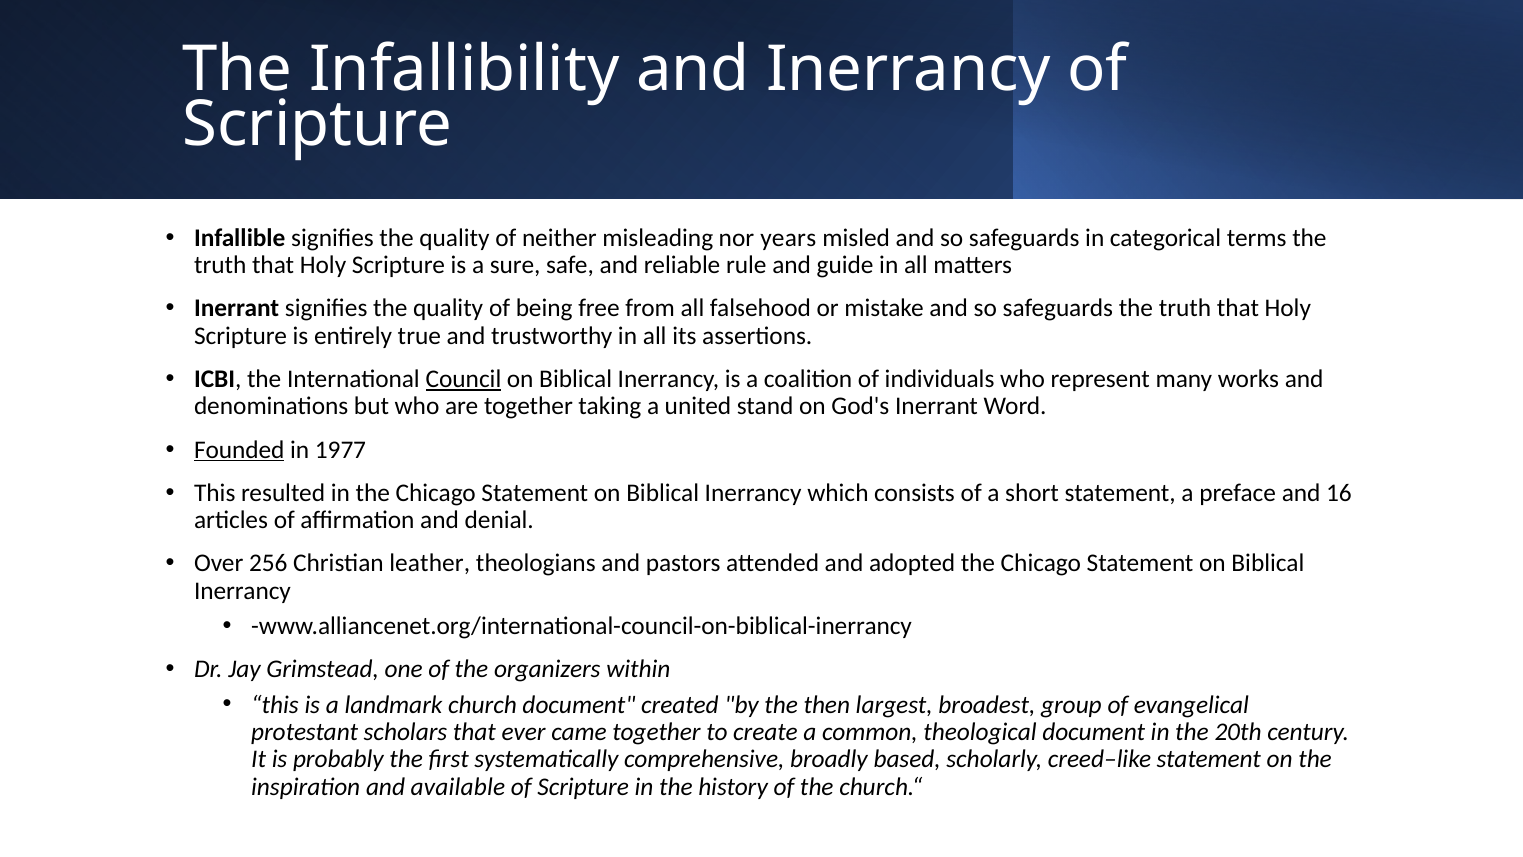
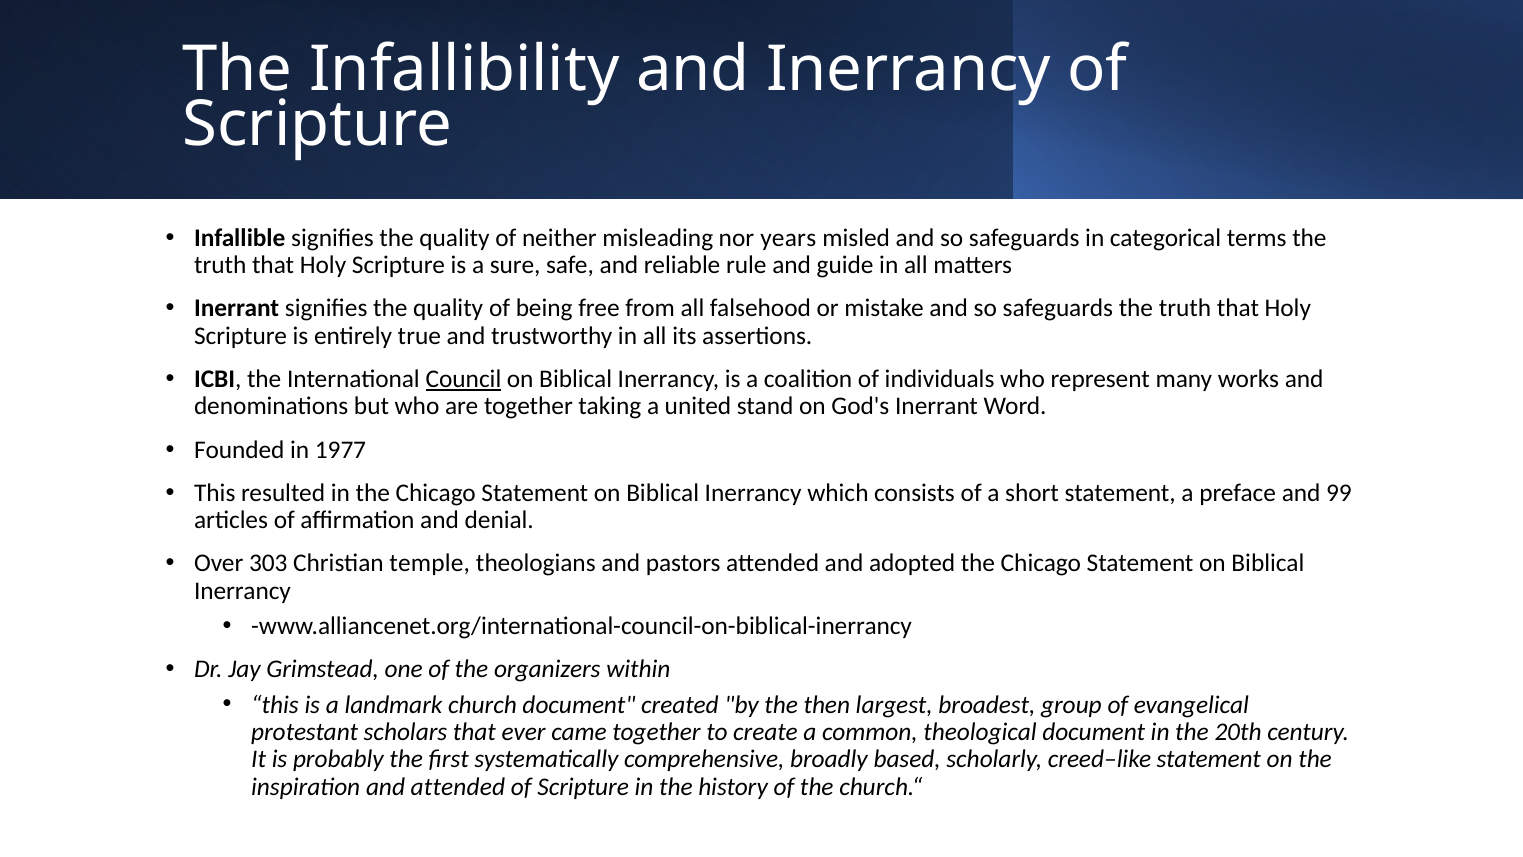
Founded underline: present -> none
16: 16 -> 99
256: 256 -> 303
leather: leather -> temple
and available: available -> attended
